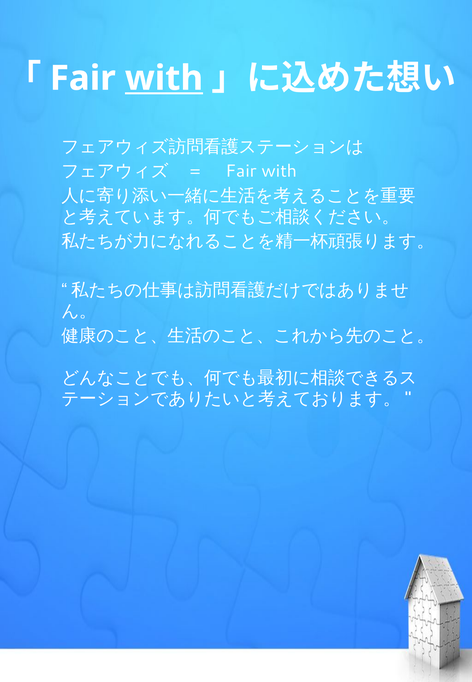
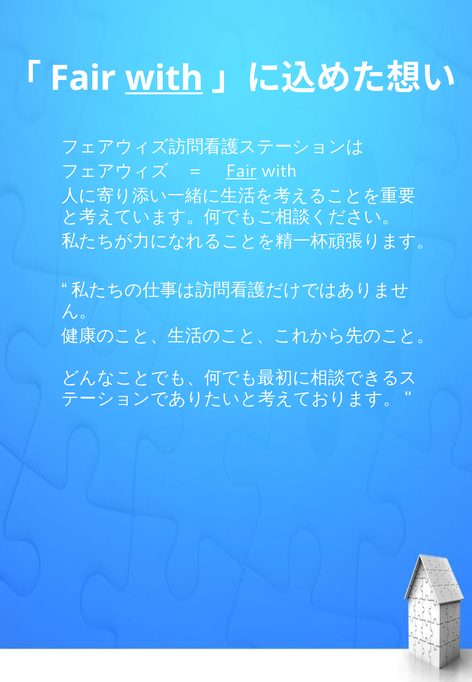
Fair at (241, 171) underline: none -> present
